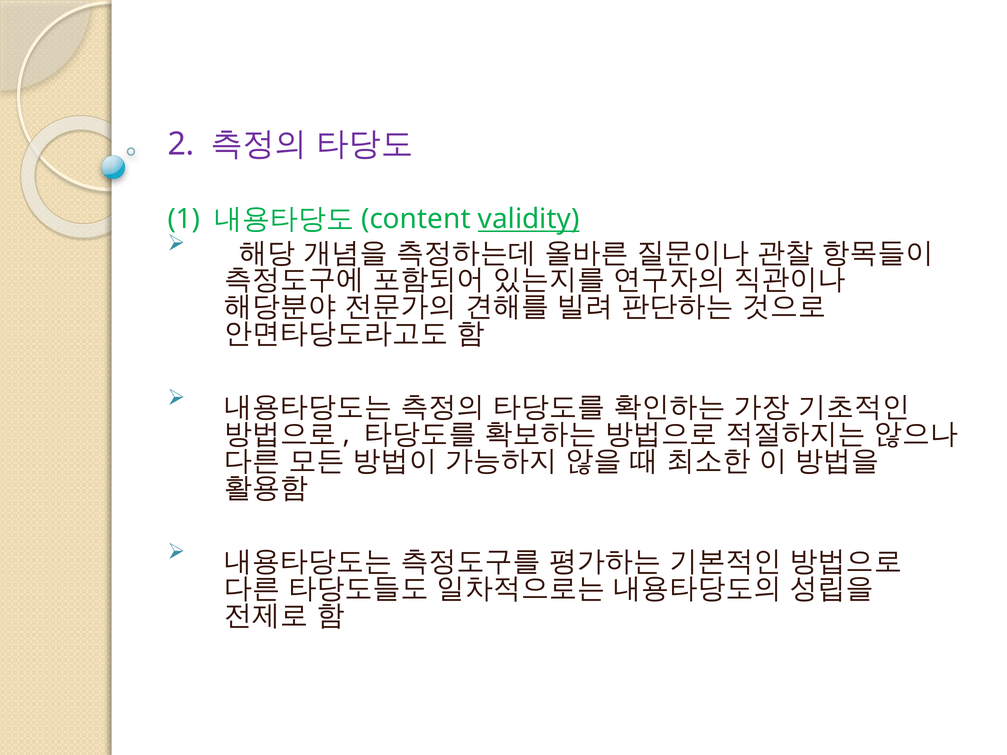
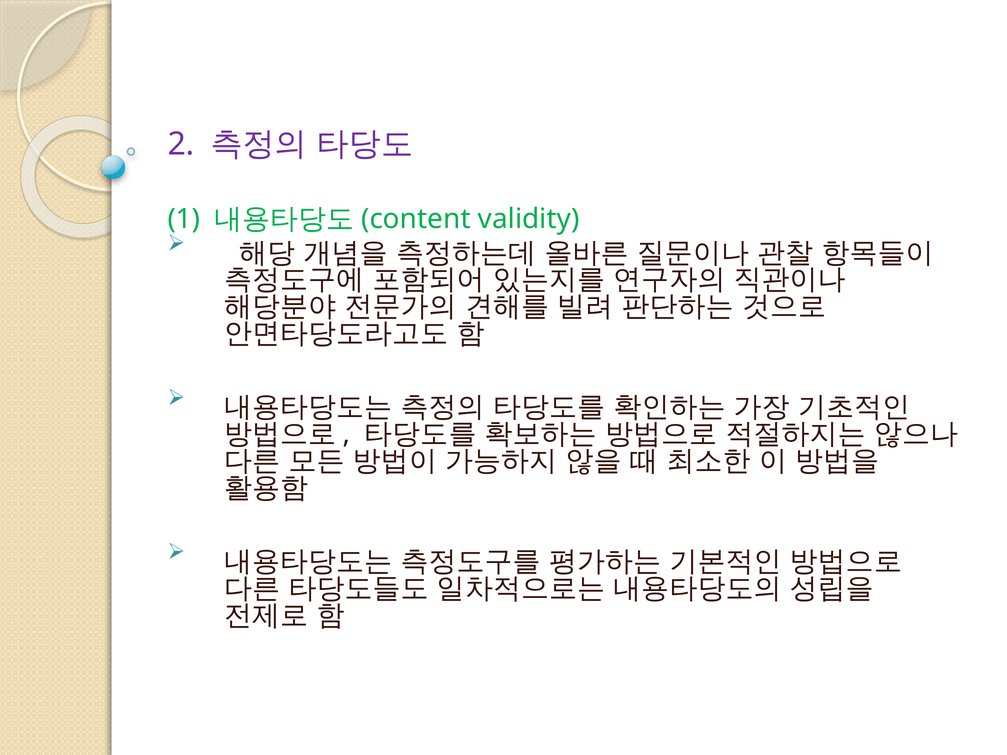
validity underline: present -> none
